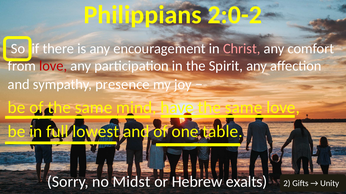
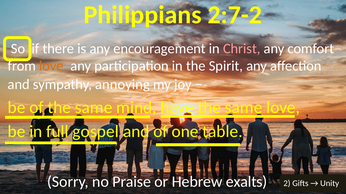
2:0-2: 2:0-2 -> 2:7-2
love at (53, 66) colour: red -> orange
presence: presence -> annoying
lowest: lowest -> gospel
Midst: Midst -> Praise
